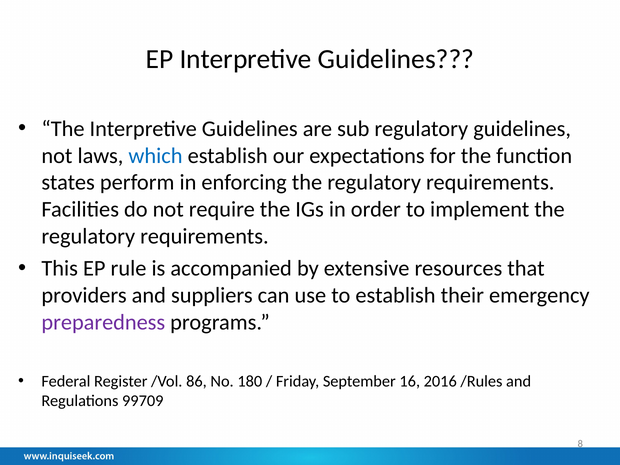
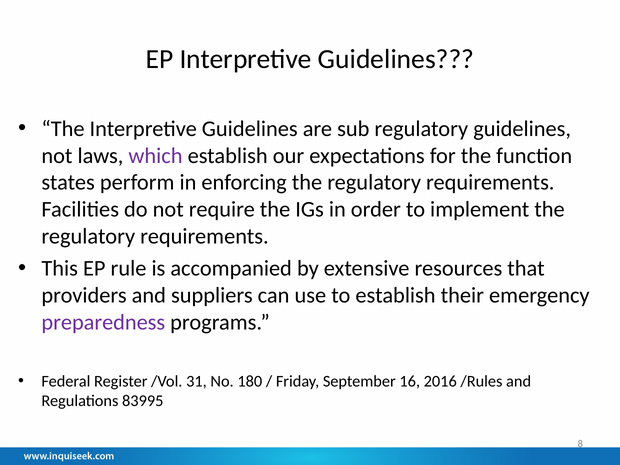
which colour: blue -> purple
86: 86 -> 31
99709: 99709 -> 83995
